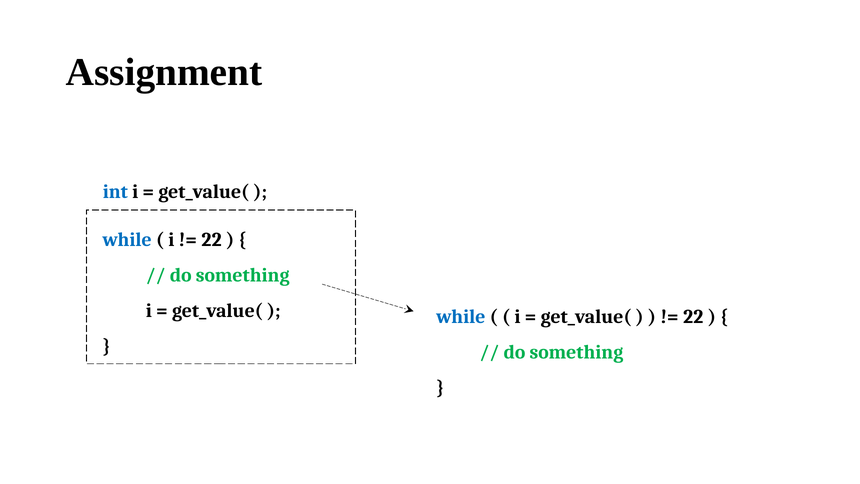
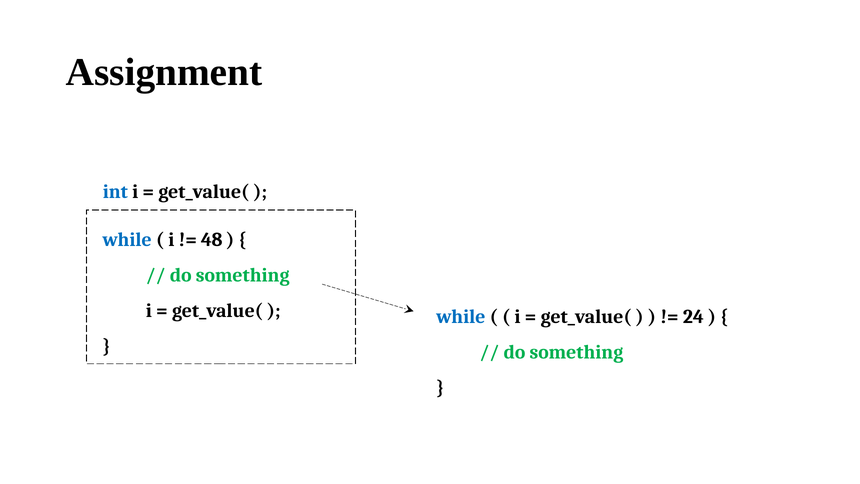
22 at (212, 239): 22 -> 48
22 at (693, 316): 22 -> 24
